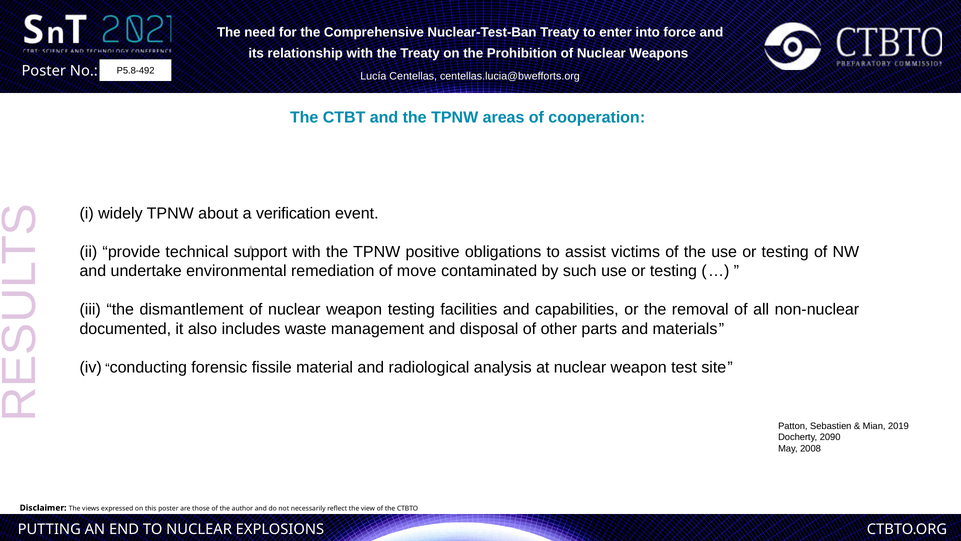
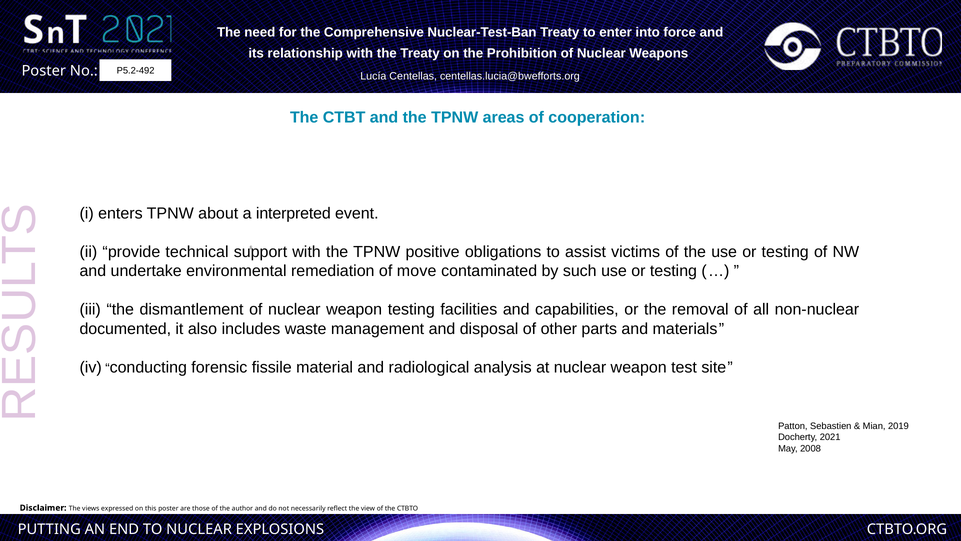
P5.8-492: P5.8-492 -> P5.2-492
widely: widely -> enters
verification: verification -> interpreted
2090: 2090 -> 2021
